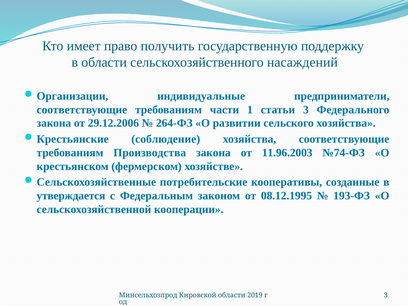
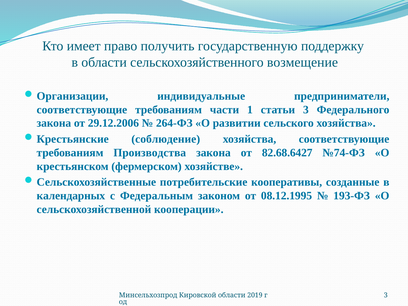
насаждений: насаждений -> возмещение
11.96.2003: 11.96.2003 -> 82.68.6427
утверждается: утверждается -> календарных
